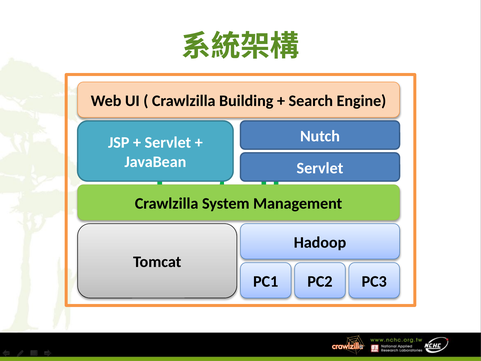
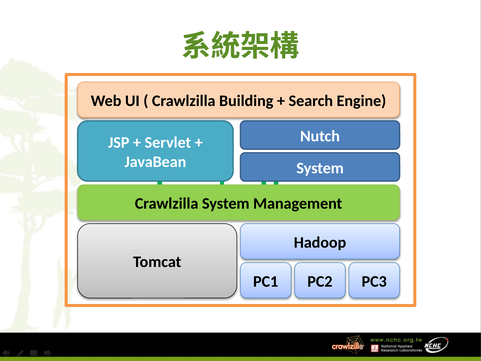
Servlet at (320, 168): Servlet -> System
